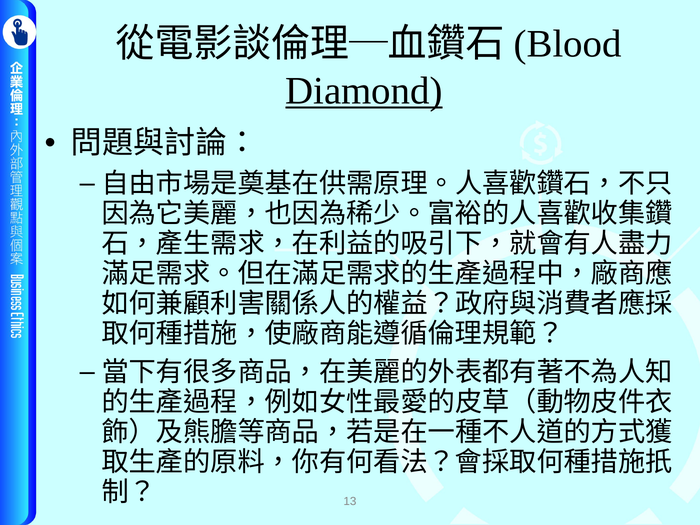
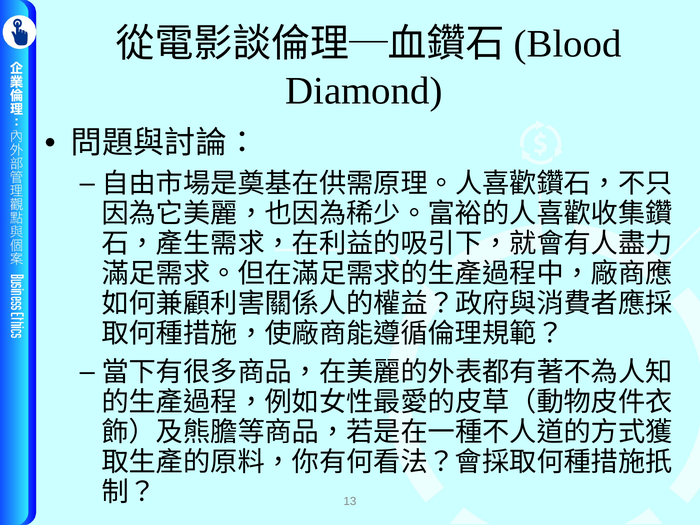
Diamond underline: present -> none
